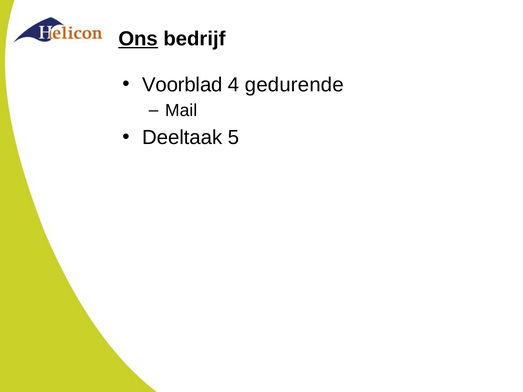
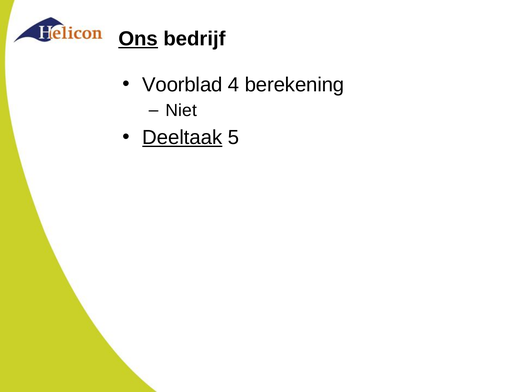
gedurende: gedurende -> berekening
Mail: Mail -> Niet
Deeltaak underline: none -> present
